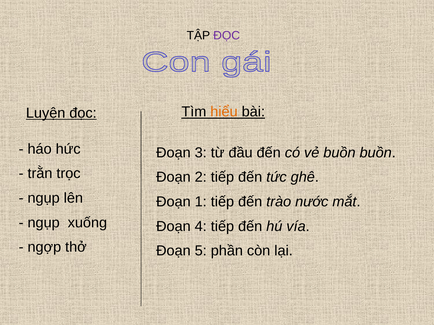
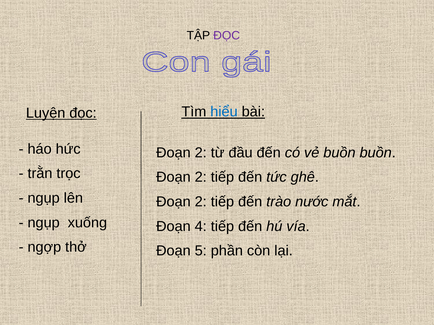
hiểu colour: orange -> blue
3 at (201, 153): 3 -> 2
1 at (201, 202): 1 -> 2
